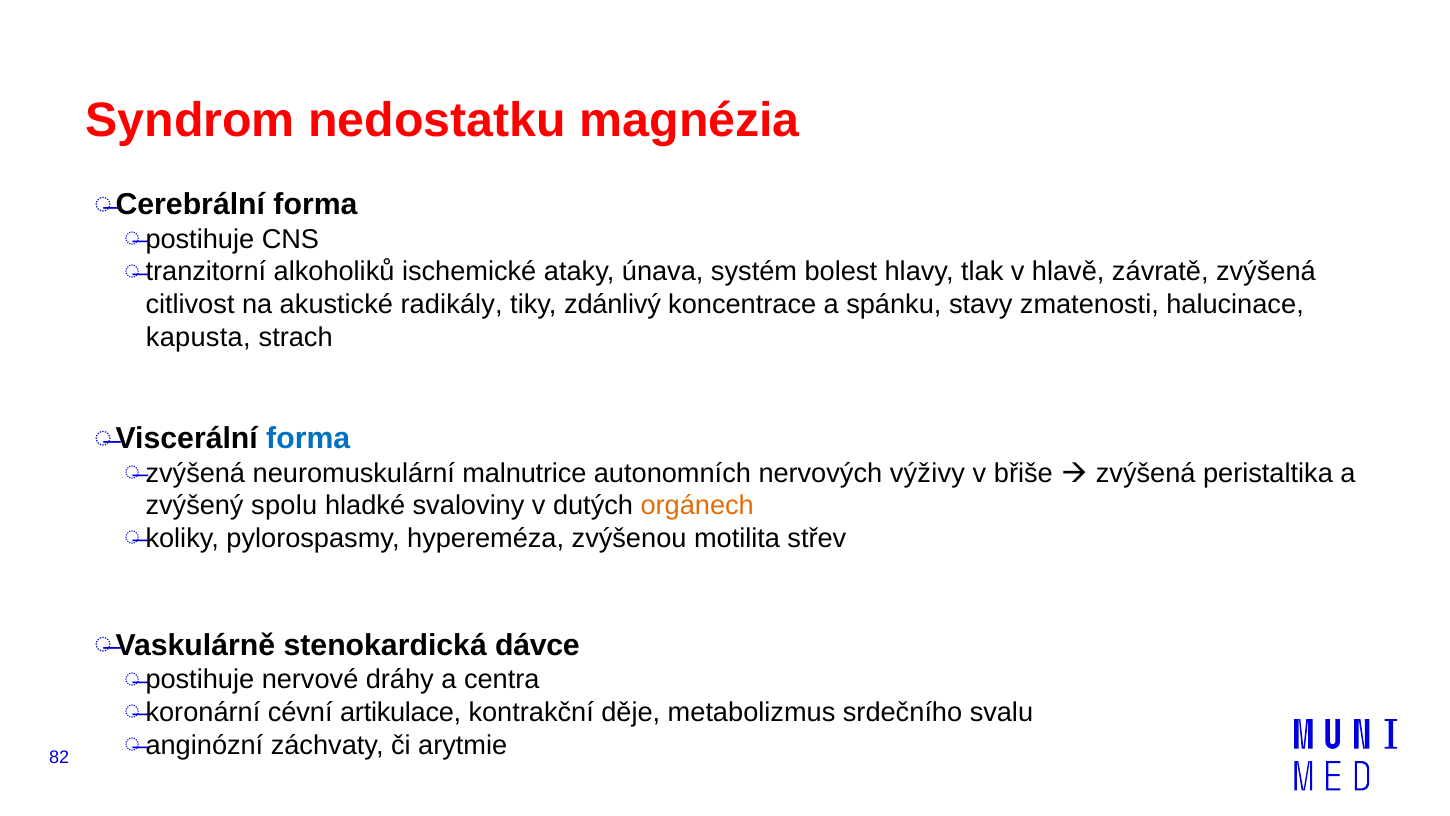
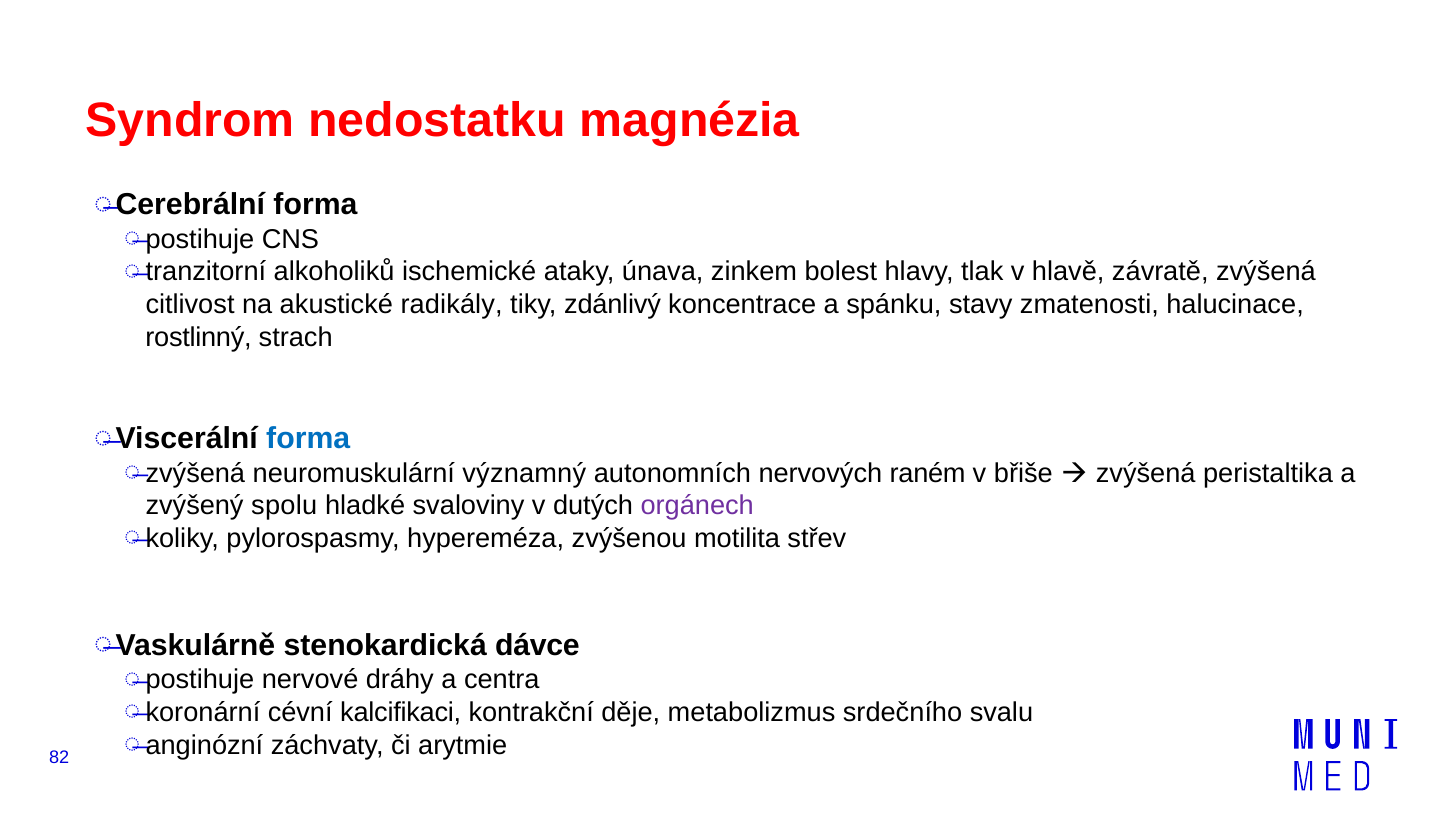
systém: systém -> zinkem
kapusta: kapusta -> rostlinný
malnutrice: malnutrice -> významný
výživy: výživy -> raném
orgánech colour: orange -> purple
artikulace: artikulace -> kalcifikaci
